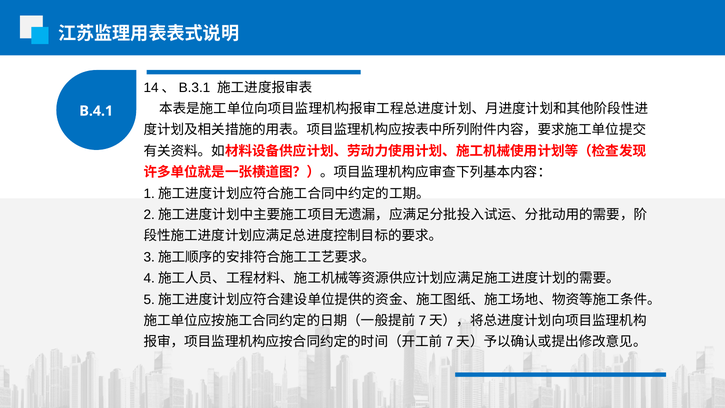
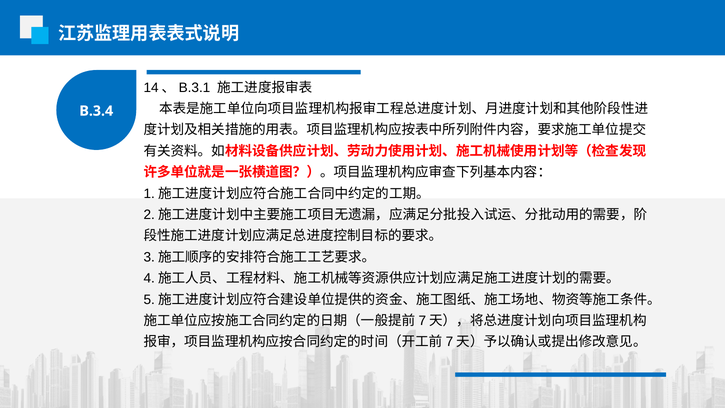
B.4.1: B.4.1 -> B.3.4
